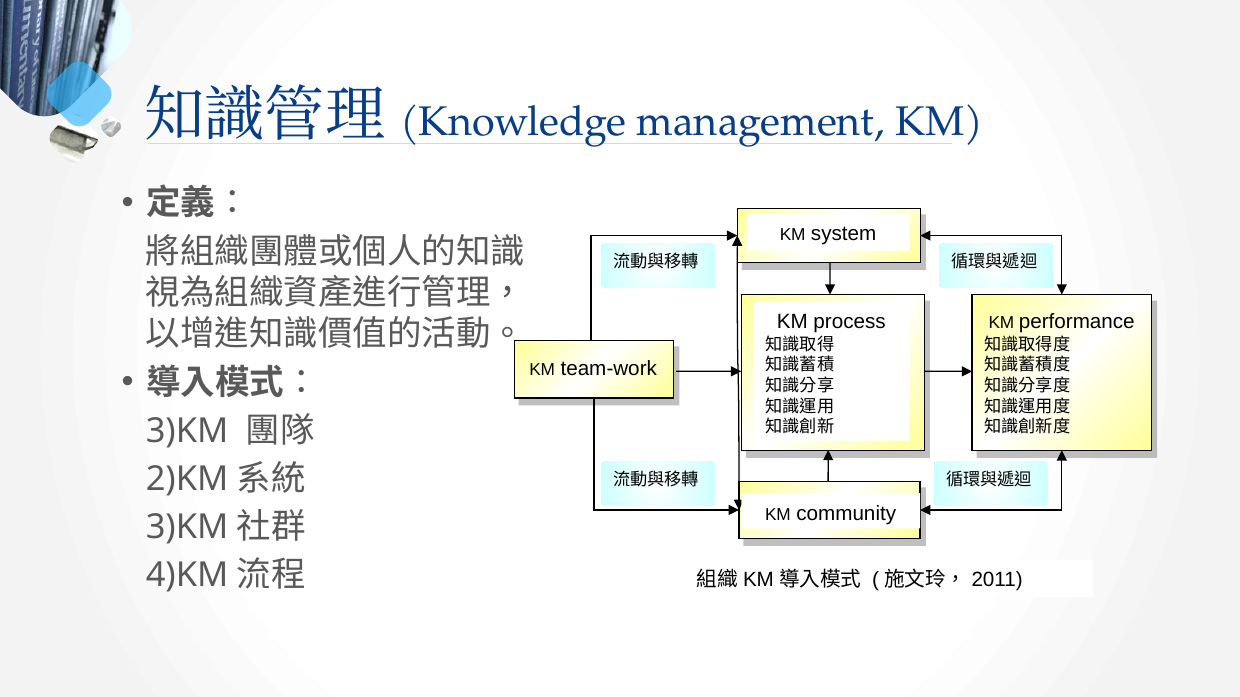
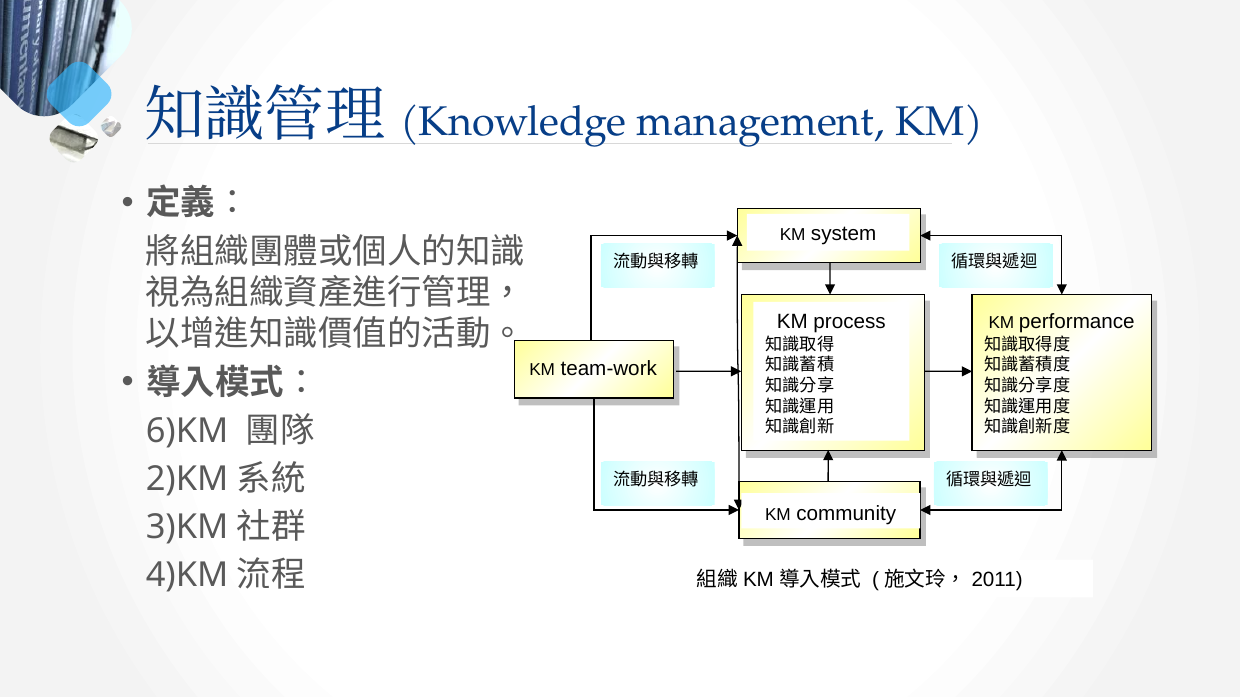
3)KM at (187, 431): 3)KM -> 6)KM
